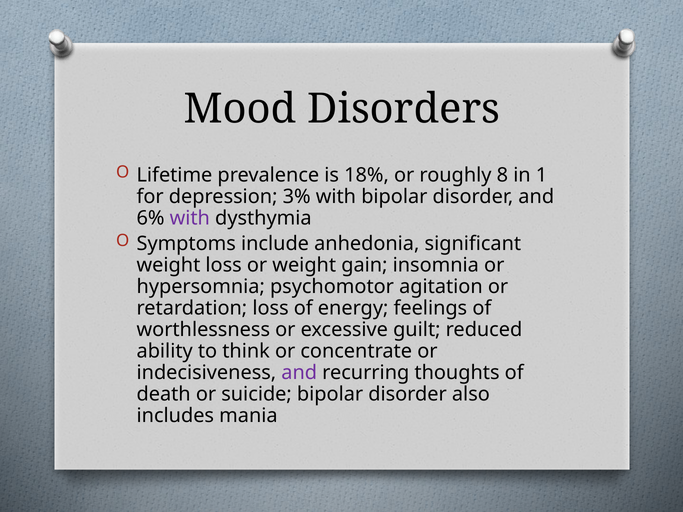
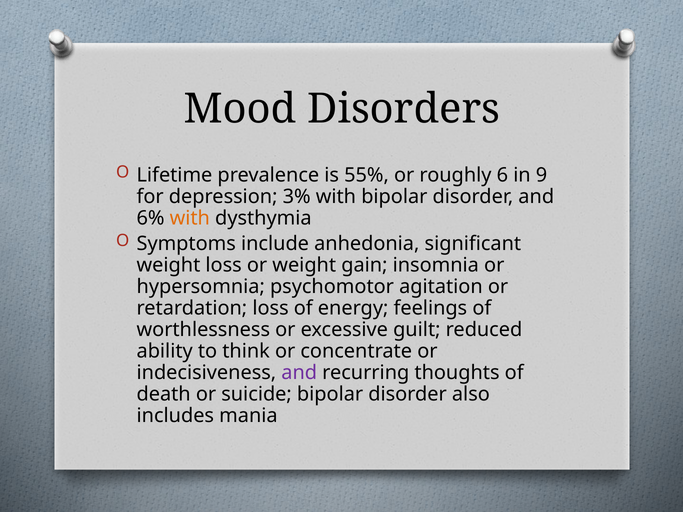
18%: 18% -> 55%
8: 8 -> 6
1: 1 -> 9
with at (190, 218) colour: purple -> orange
